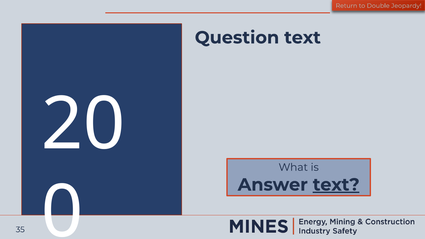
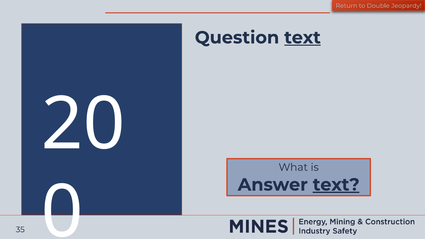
text at (303, 38) underline: none -> present
